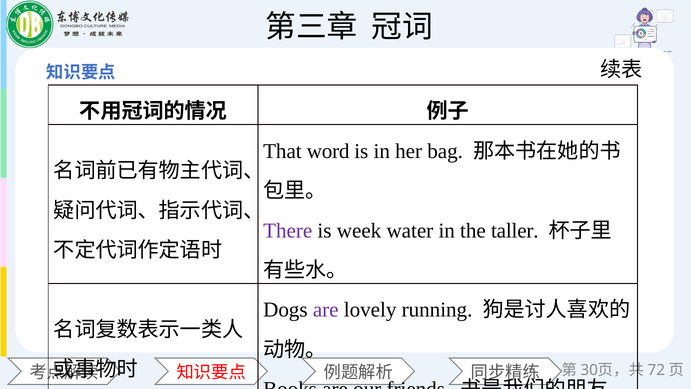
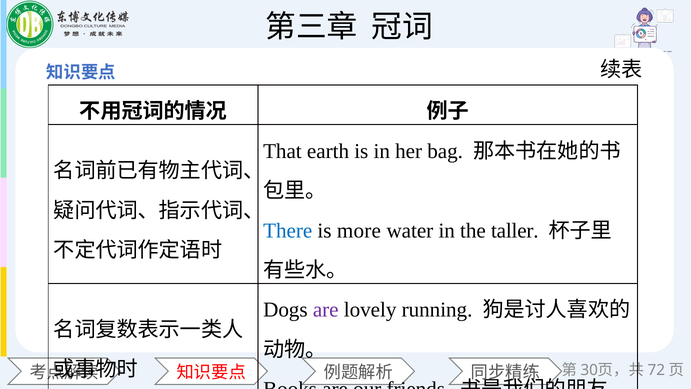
word: word -> earth
There colour: purple -> blue
week: week -> more
